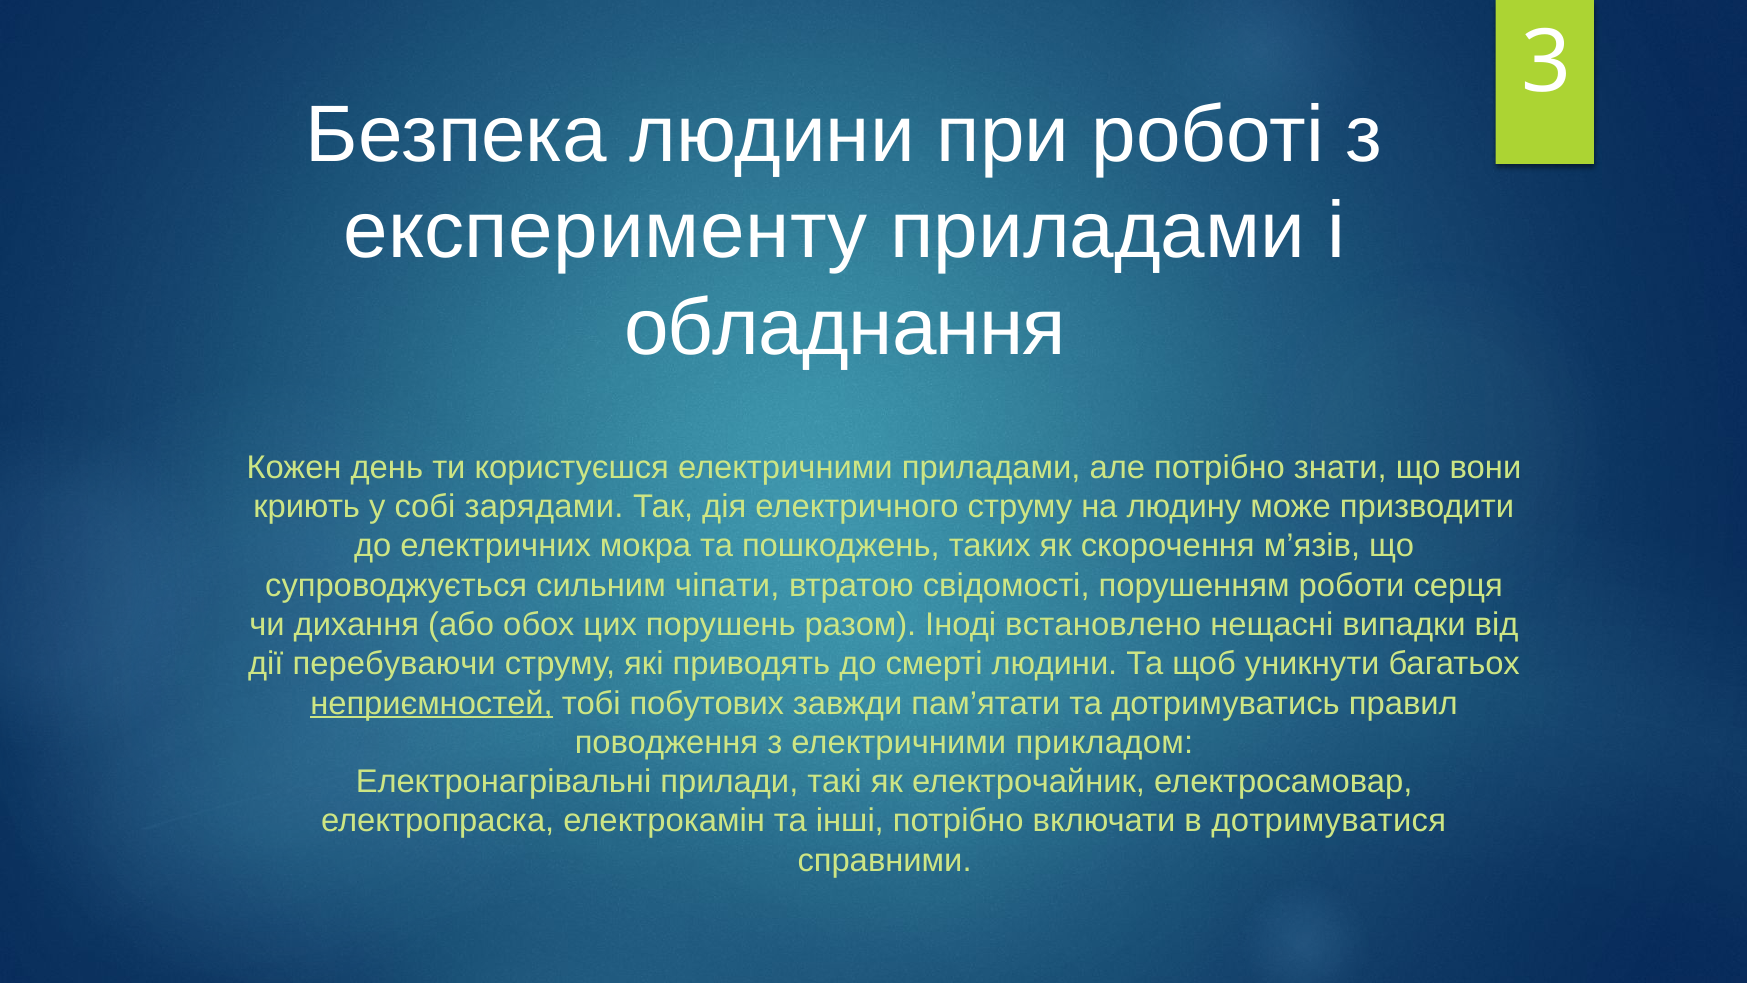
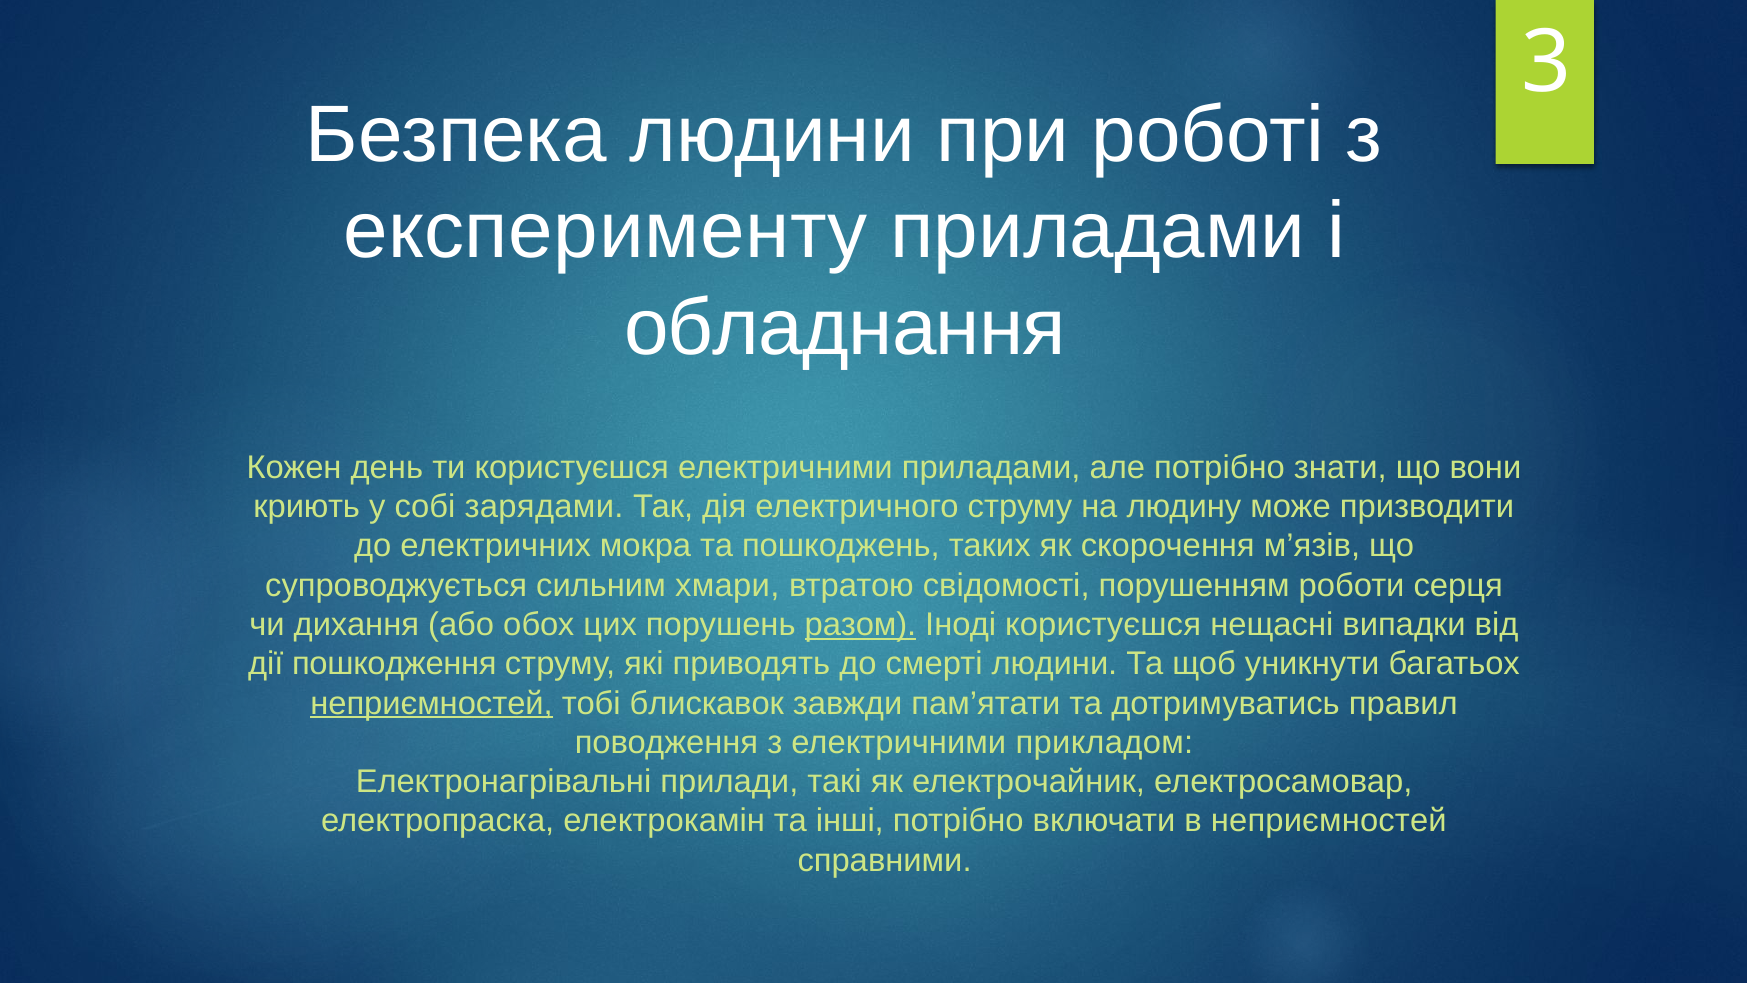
чіпати: чіпати -> хмари
разом underline: none -> present
Іноді встановлено: встановлено -> користуєшся
перебуваючи: перебуваючи -> пошкодження
побутових: побутових -> блискавок
в дотримуватися: дотримуватися -> неприємностей
